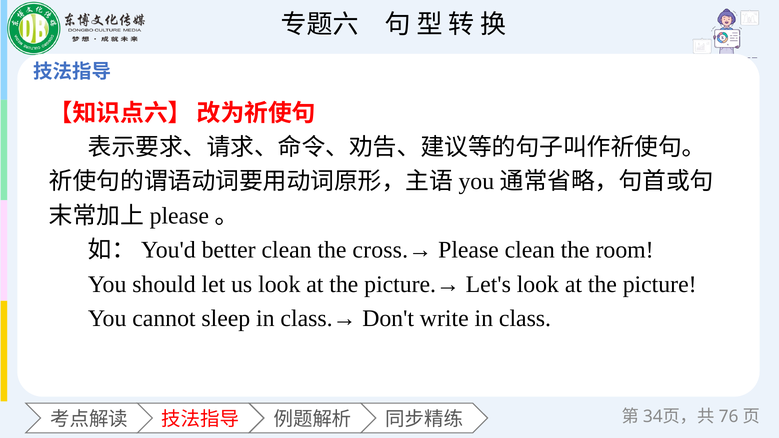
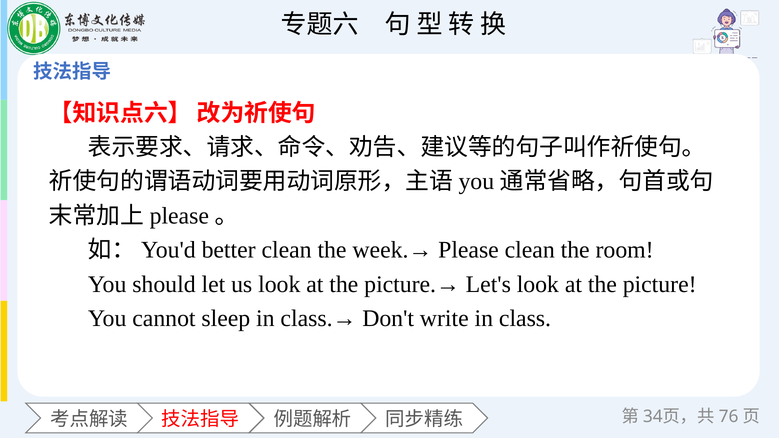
cross.→: cross.→ -> week.→
